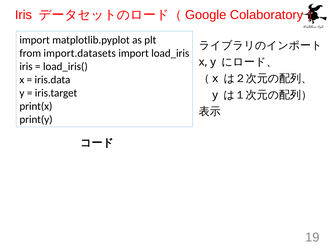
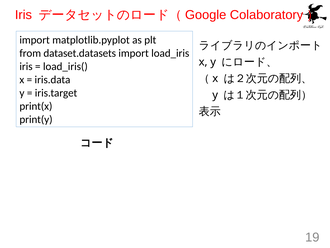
import.datasets: import.datasets -> dataset.datasets
